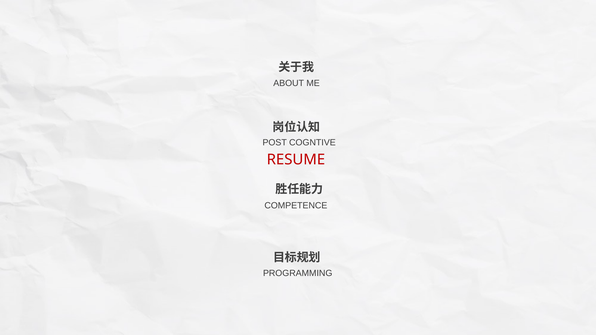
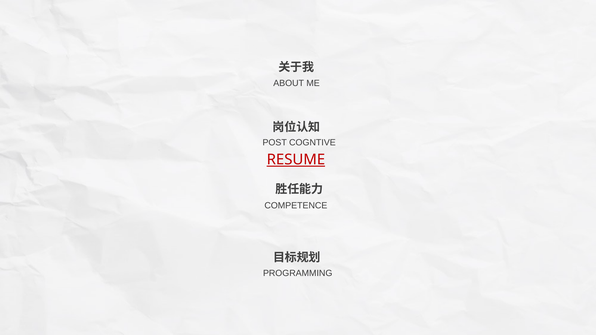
RESUME underline: none -> present
